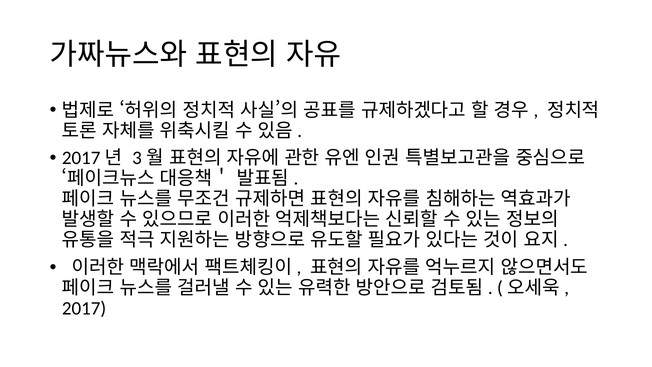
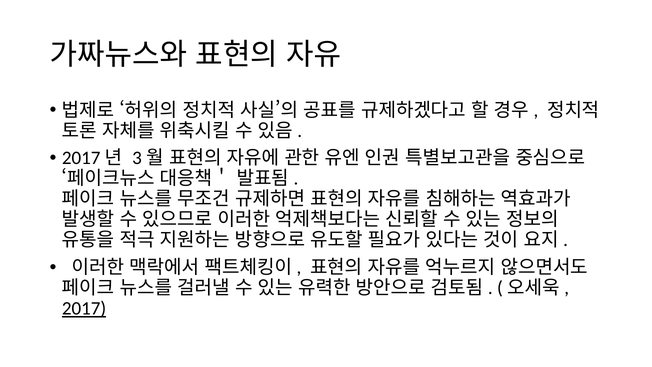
2017 underline: none -> present
